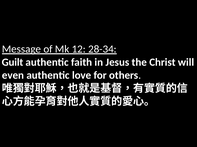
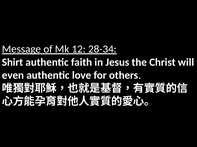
Guilt: Guilt -> Shirt
